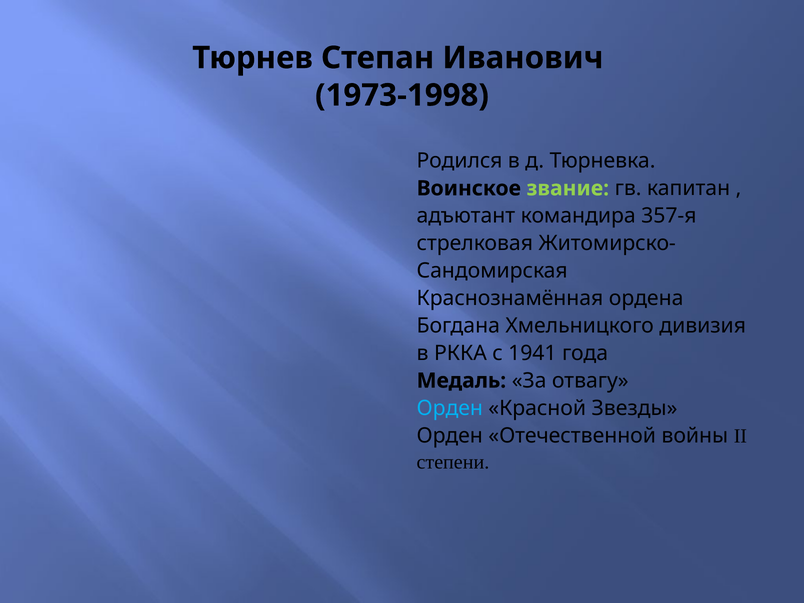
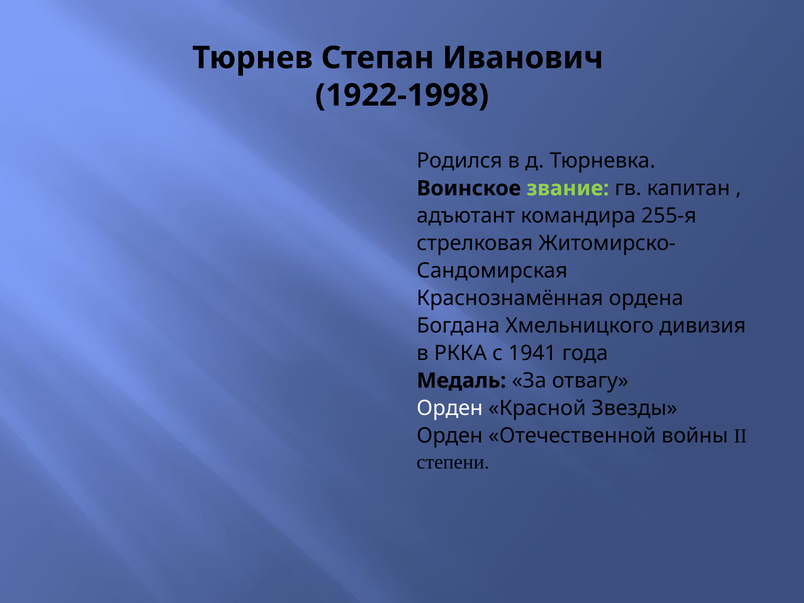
1973-1998: 1973-1998 -> 1922-1998
357-я: 357-я -> 255-я
Орден at (450, 408) colour: light blue -> white
